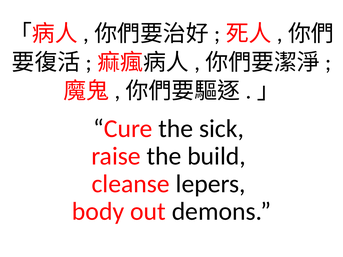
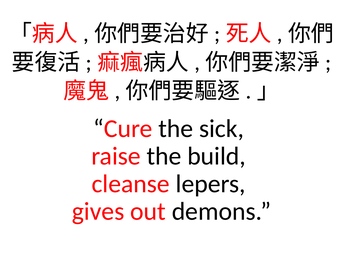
body: body -> gives
